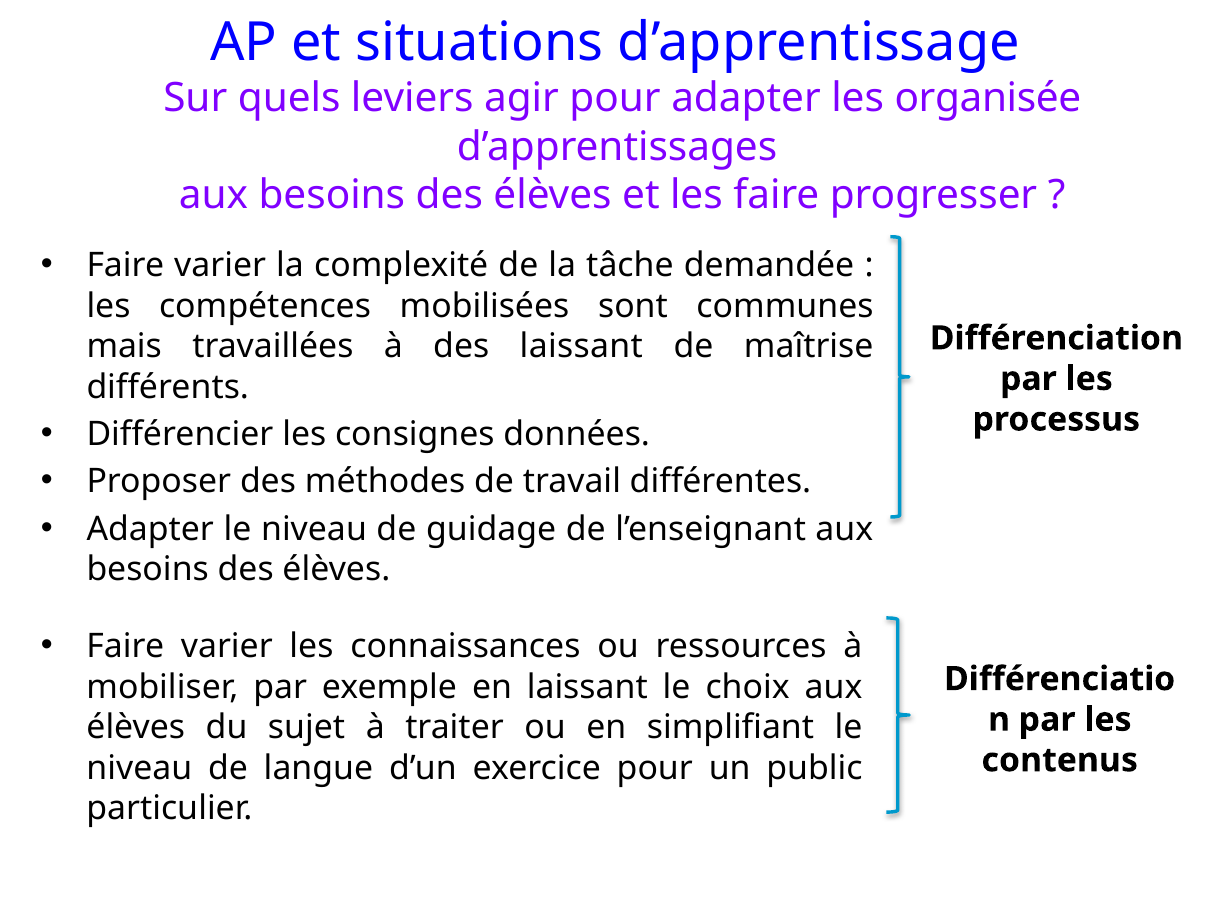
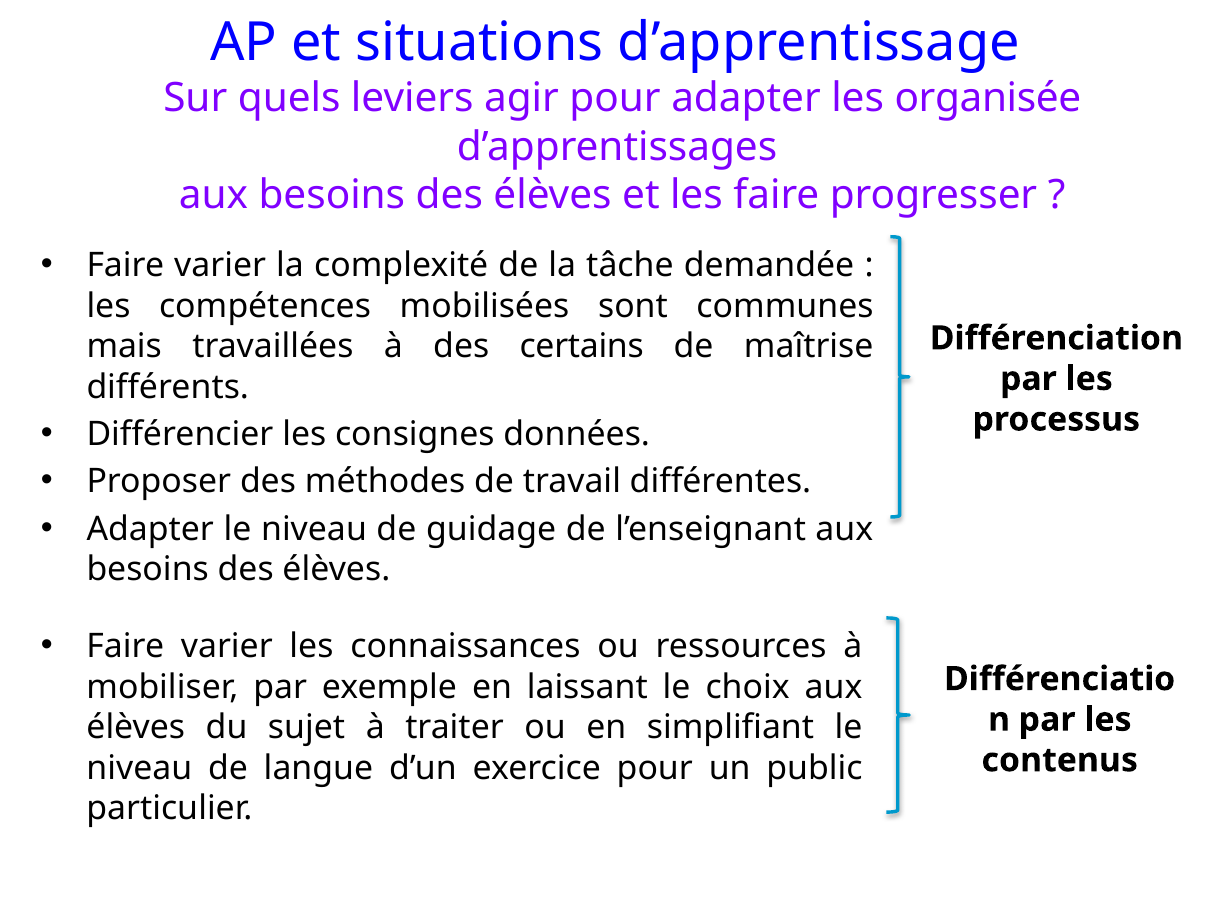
des laissant: laissant -> certains
